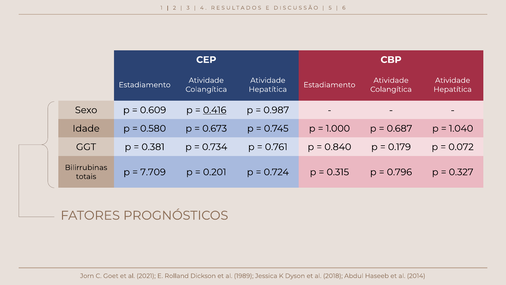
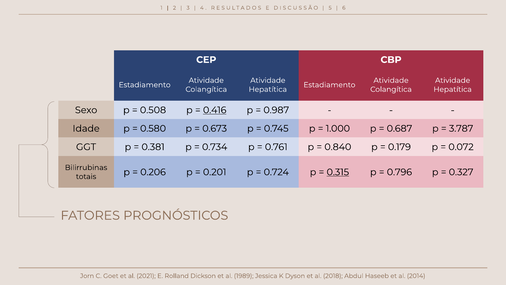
0.609: 0.609 -> 0.508
1.040: 1.040 -> 3.787
7.709: 7.709 -> 0.206
0.315 underline: none -> present
